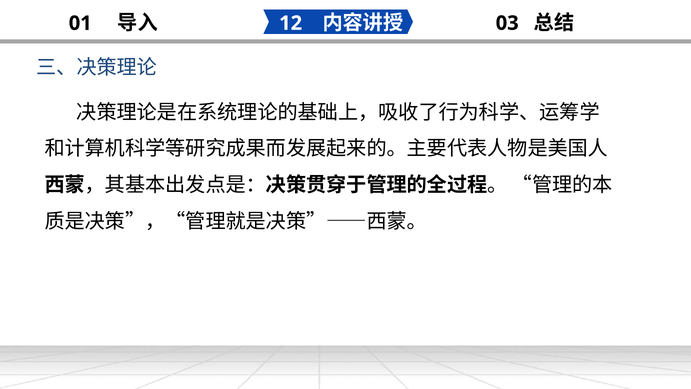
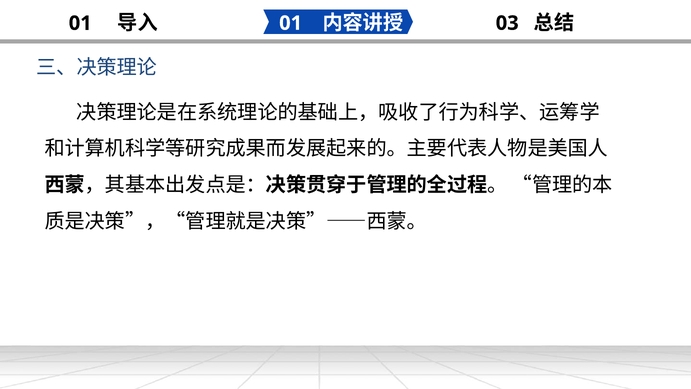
12 at (291, 23): 12 -> 01
